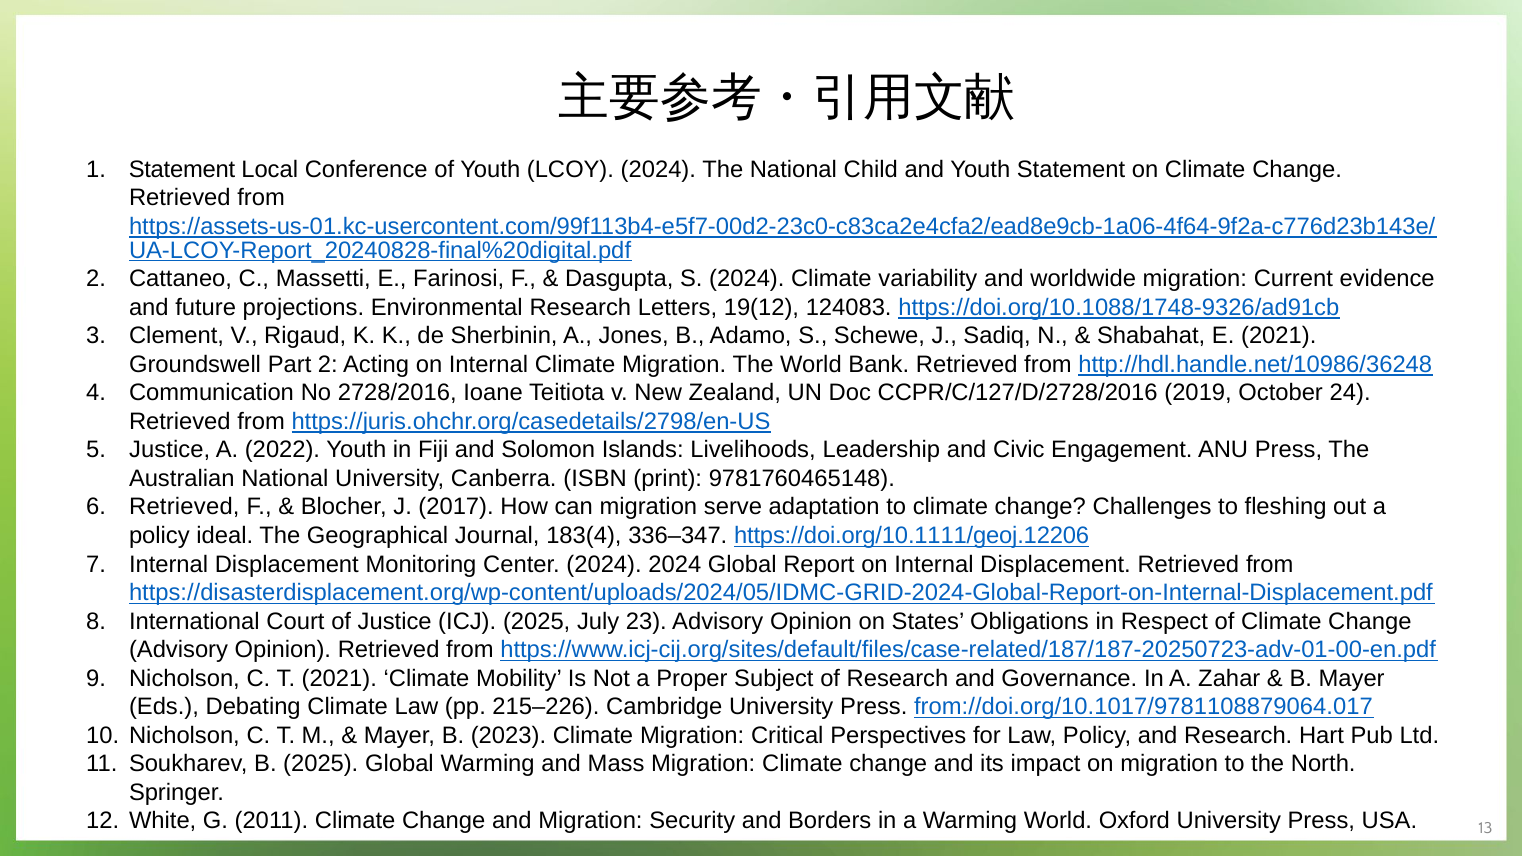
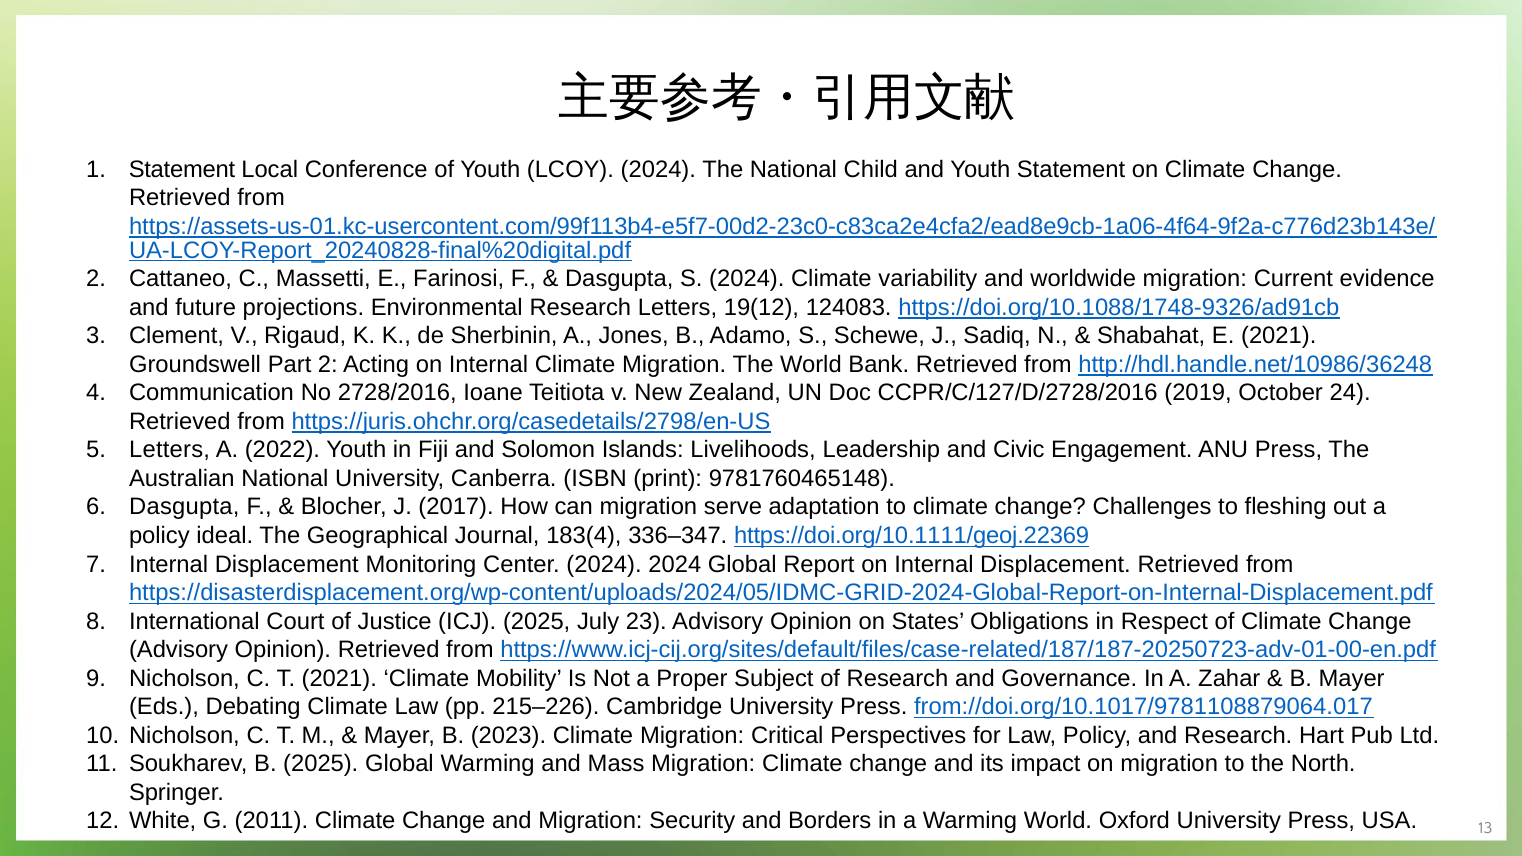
Justice at (170, 450): Justice -> Letters
Retrieved at (184, 507): Retrieved -> Dasgupta
https://doi.org/10.1111/geoj.12206: https://doi.org/10.1111/geoj.12206 -> https://doi.org/10.1111/geoj.22369
